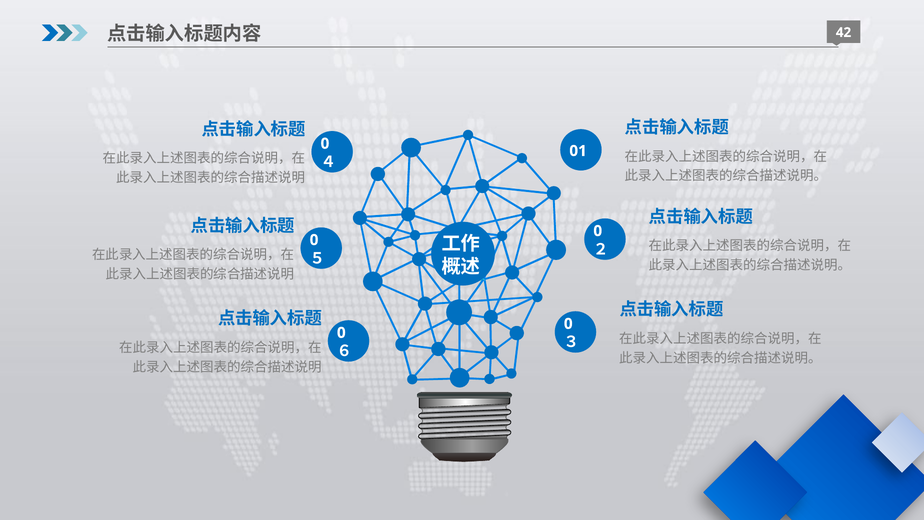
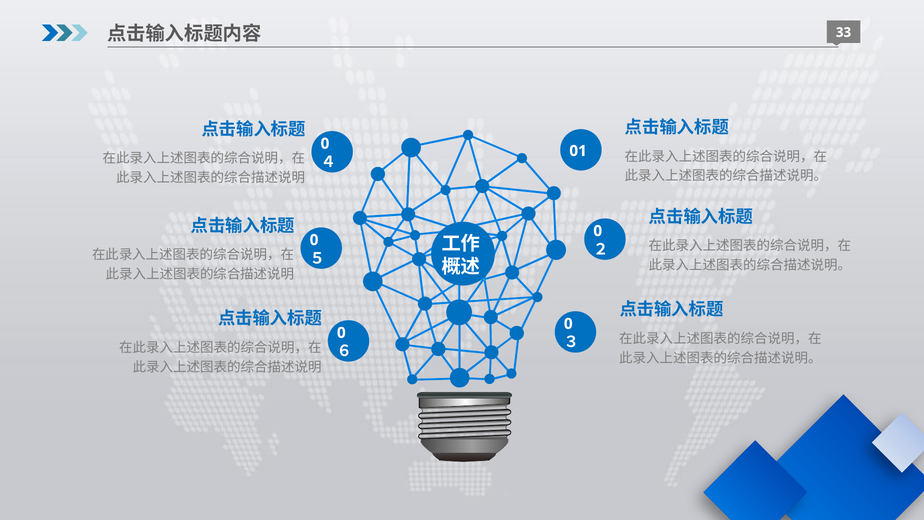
42: 42 -> 33
